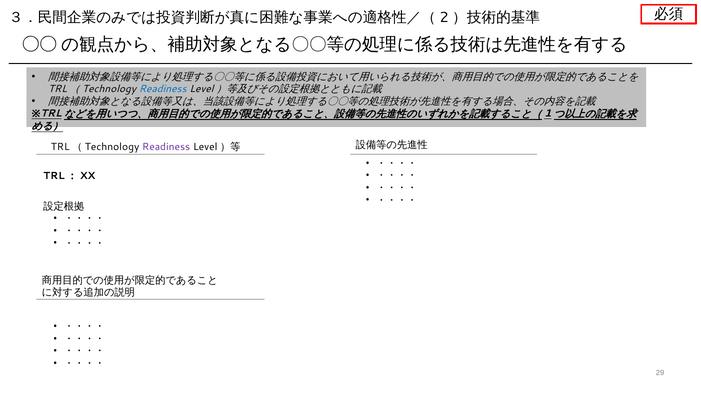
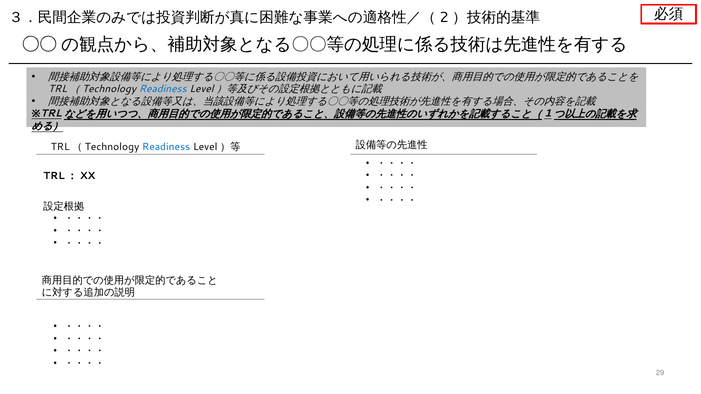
Readiness at (166, 147) colour: purple -> blue
